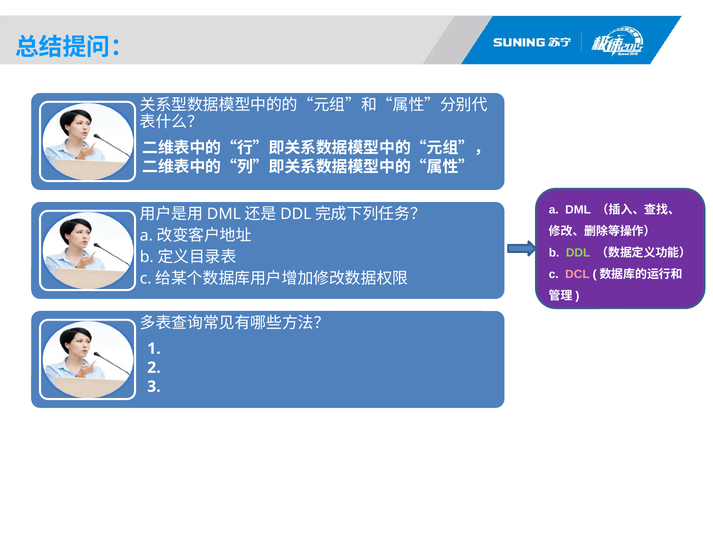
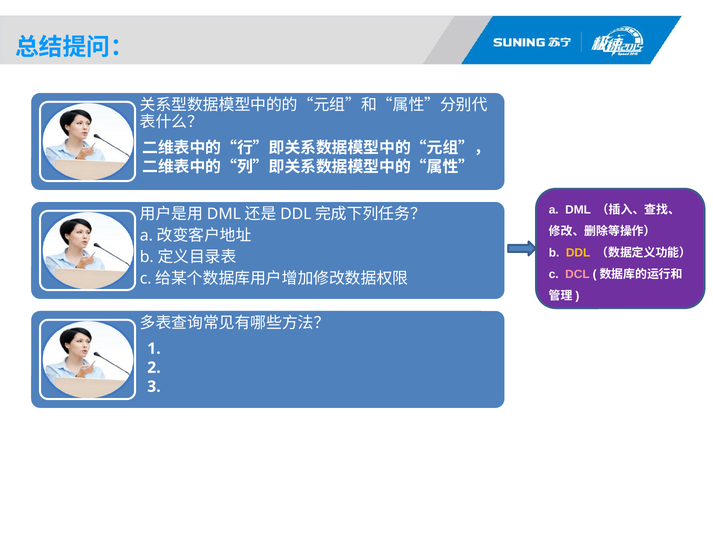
DDL colour: light green -> yellow
